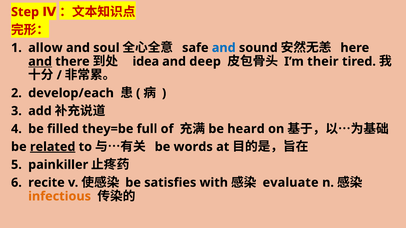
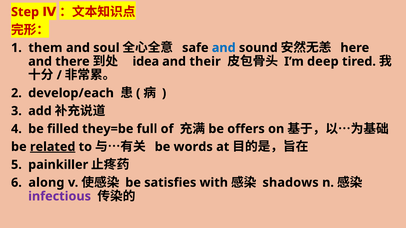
allow: allow -> them
and at (40, 62) underline: present -> none
deep: deep -> their
their: their -> deep
heard: heard -> offers
recite: recite -> along
evaluate: evaluate -> shadows
infectious colour: orange -> purple
